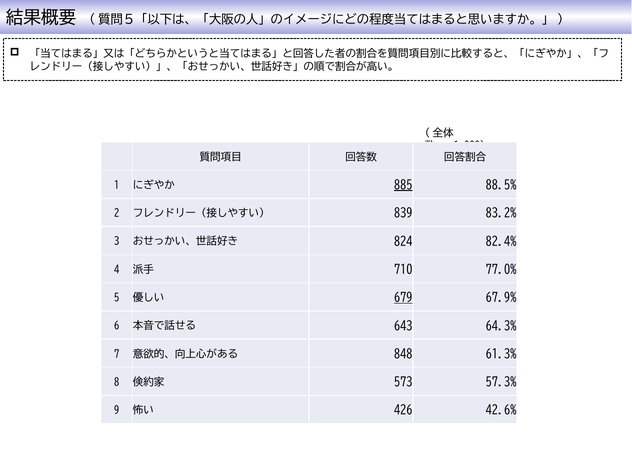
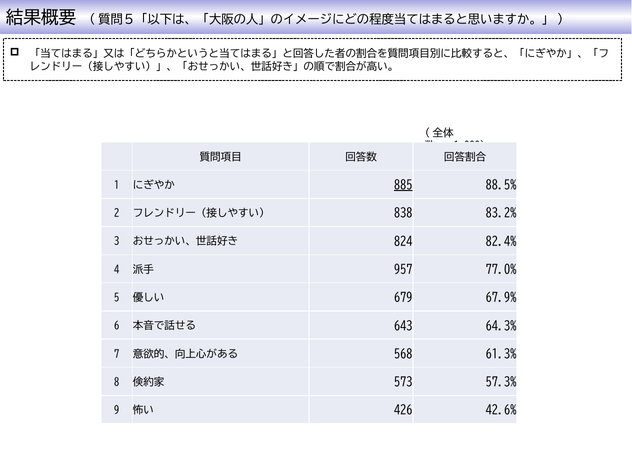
839: 839 -> 838
710: 710 -> 957
679 underline: present -> none
848: 848 -> 568
